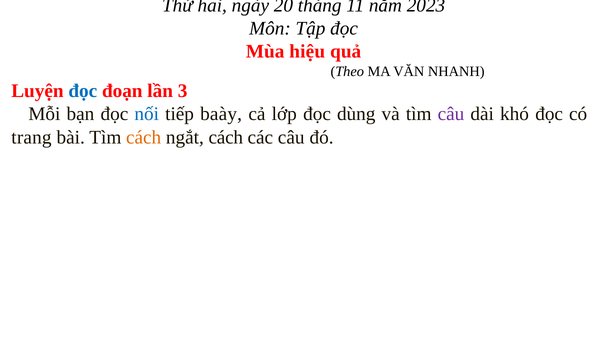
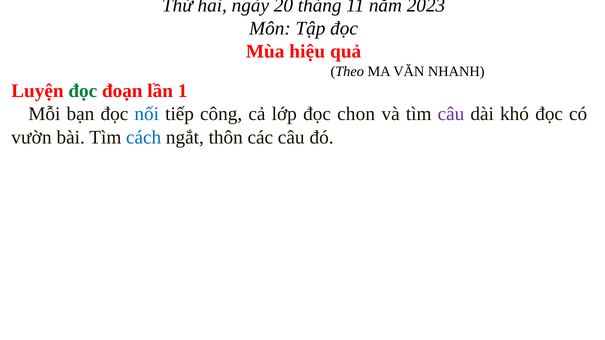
đọc at (83, 91) colour: blue -> green
3: 3 -> 1
baày: baày -> công
dùng: dùng -> chon
trang: trang -> vườn
cách at (144, 137) colour: orange -> blue
ngắt cách: cách -> thôn
